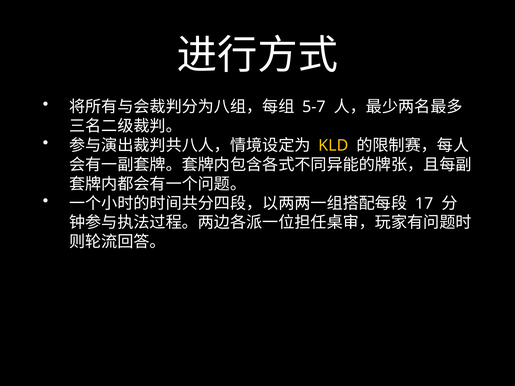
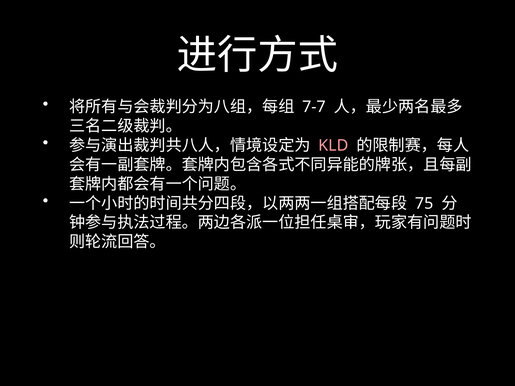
5-7: 5-7 -> 7-7
KLD colour: yellow -> pink
17: 17 -> 75
